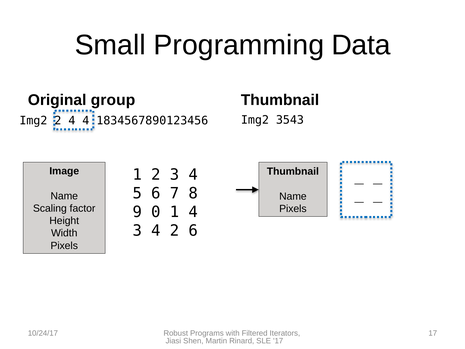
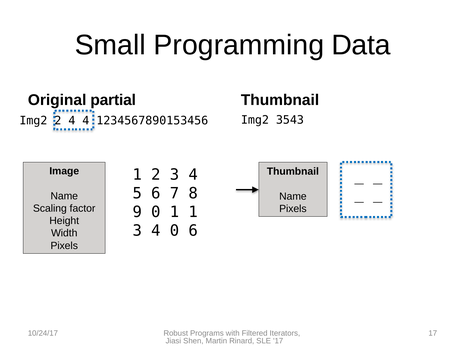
group: group -> partial
1834567890123456: 1834567890123456 -> 1234567890153456
1 4: 4 -> 1
4 2: 2 -> 0
